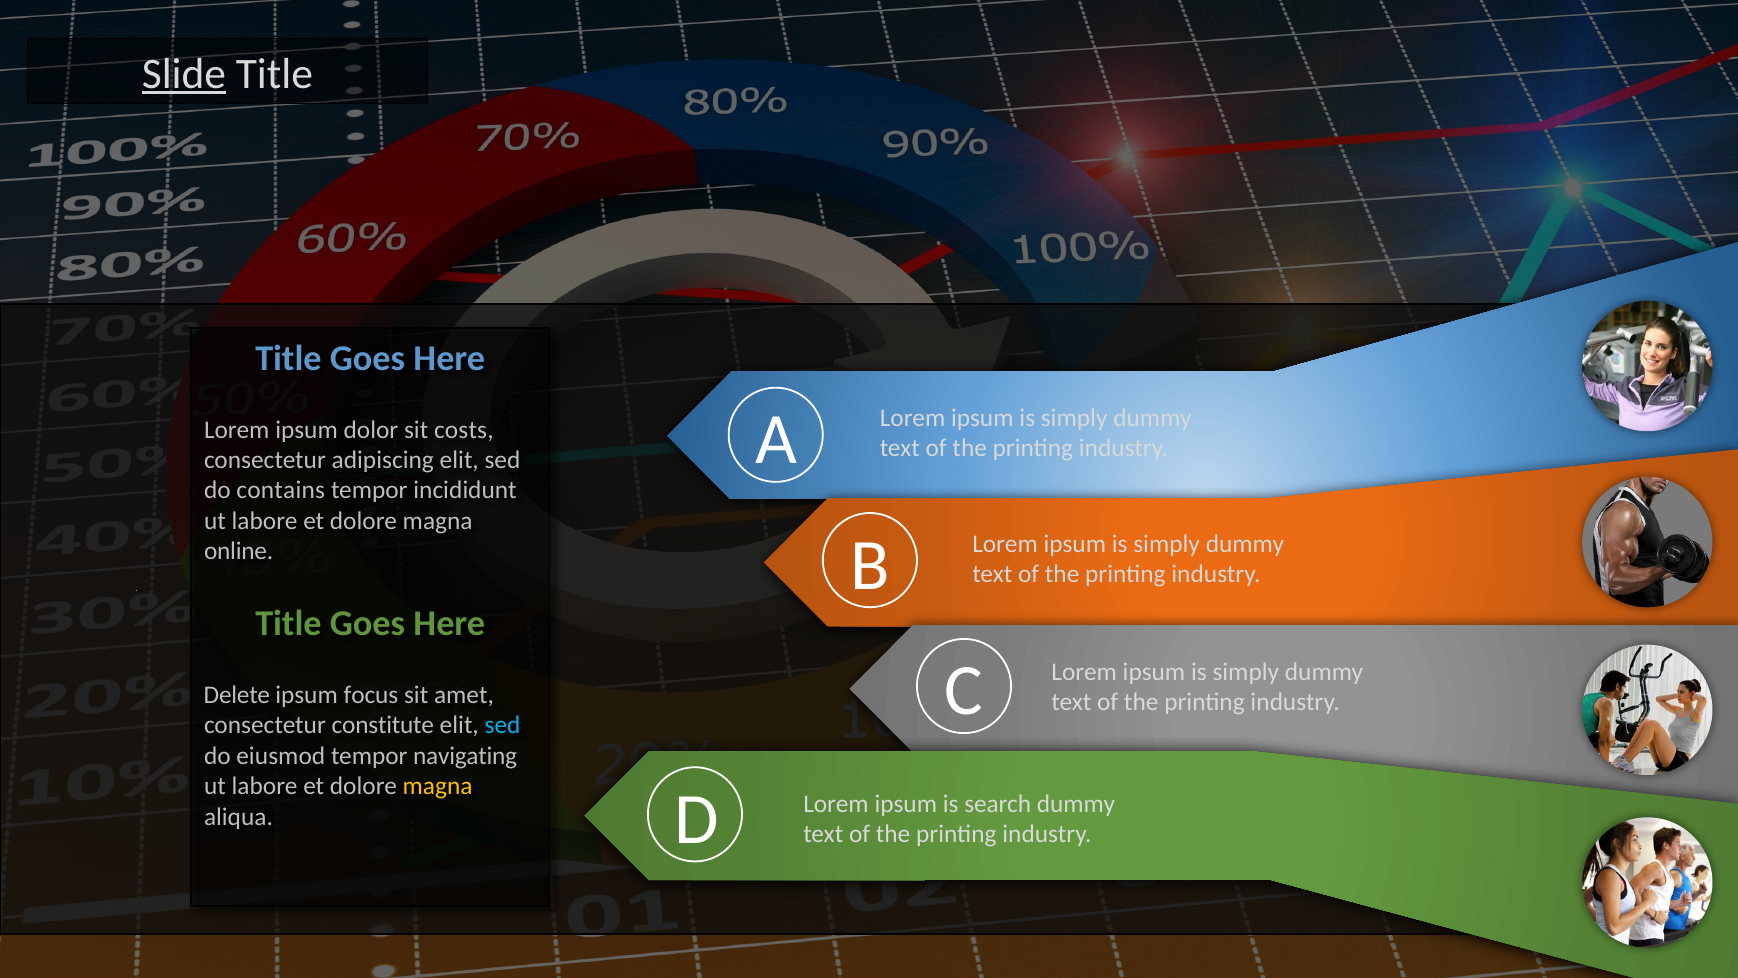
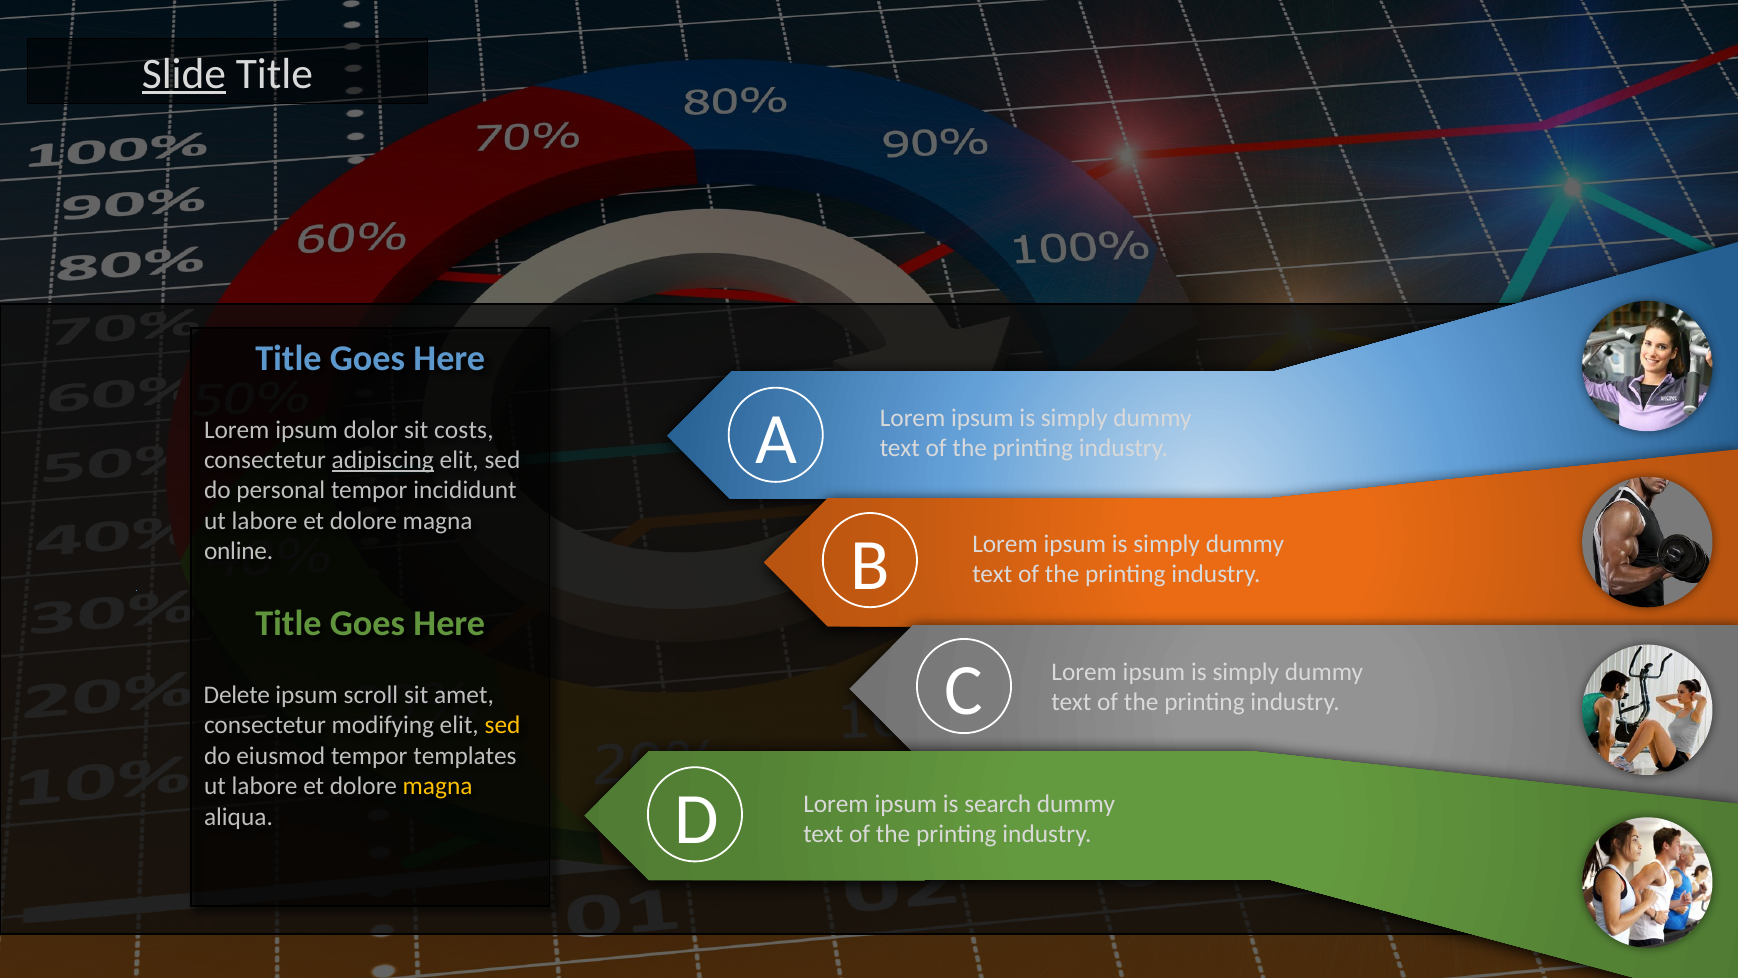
adipiscing underline: none -> present
contains: contains -> personal
focus: focus -> scroll
constitute: constitute -> modifying
sed at (503, 725) colour: light blue -> yellow
navigating: navigating -> templates
